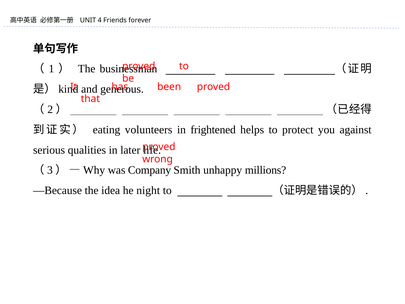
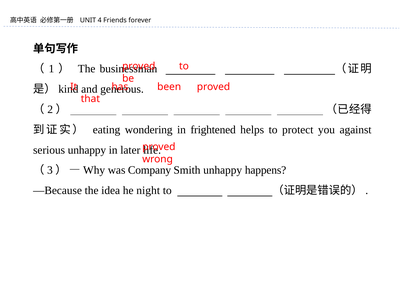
volunteers: volunteers -> wondering
serious qualities: qualities -> unhappy
millions: millions -> happens
